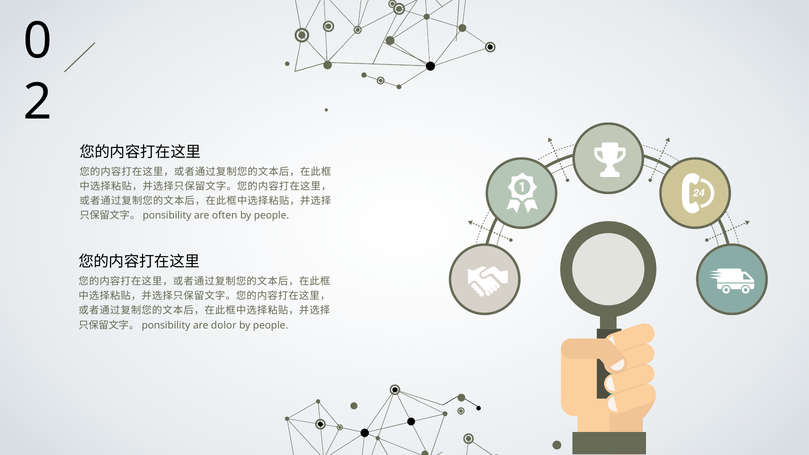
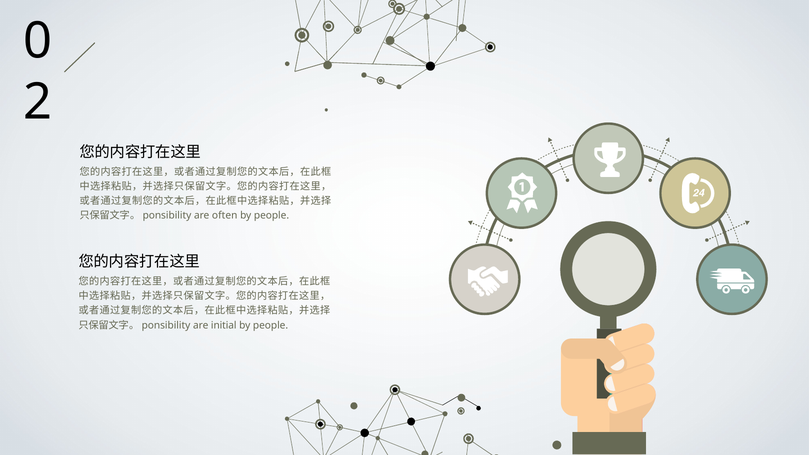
dolor: dolor -> initial
